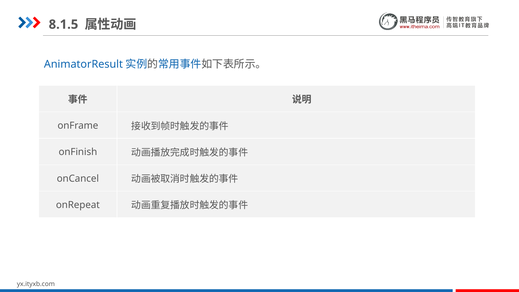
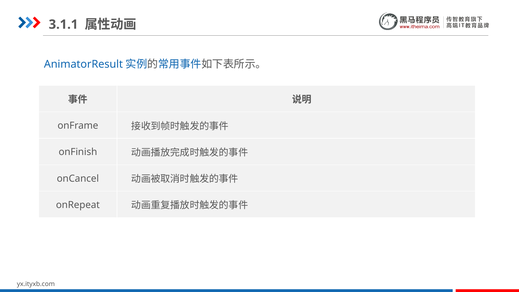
8.1.5: 8.1.5 -> 3.1.1
